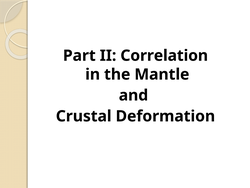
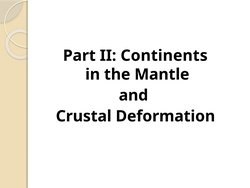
Correlation: Correlation -> Continents
